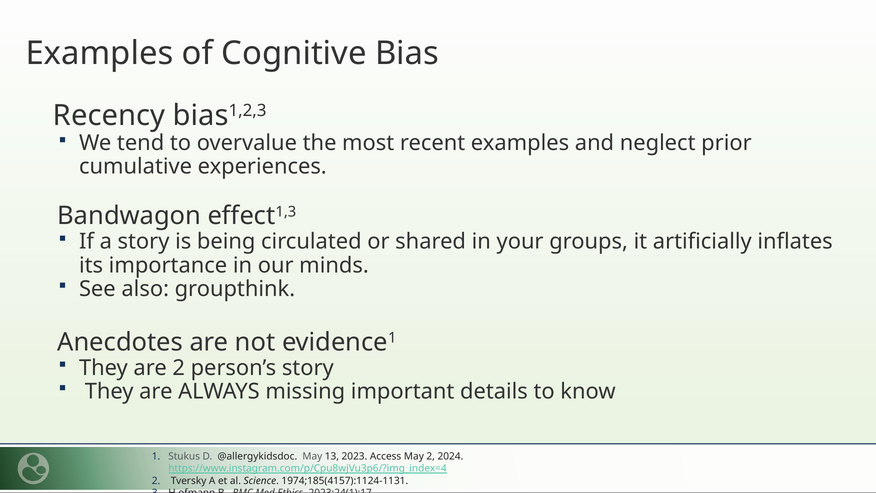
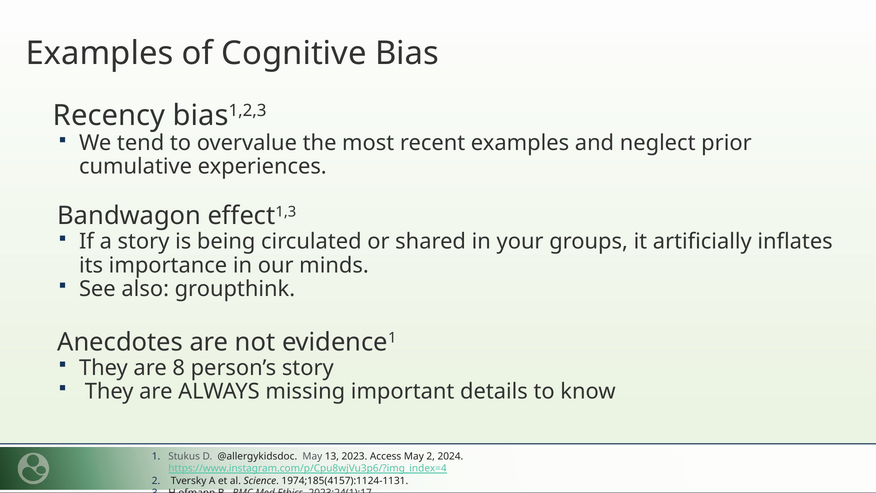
are 2: 2 -> 8
